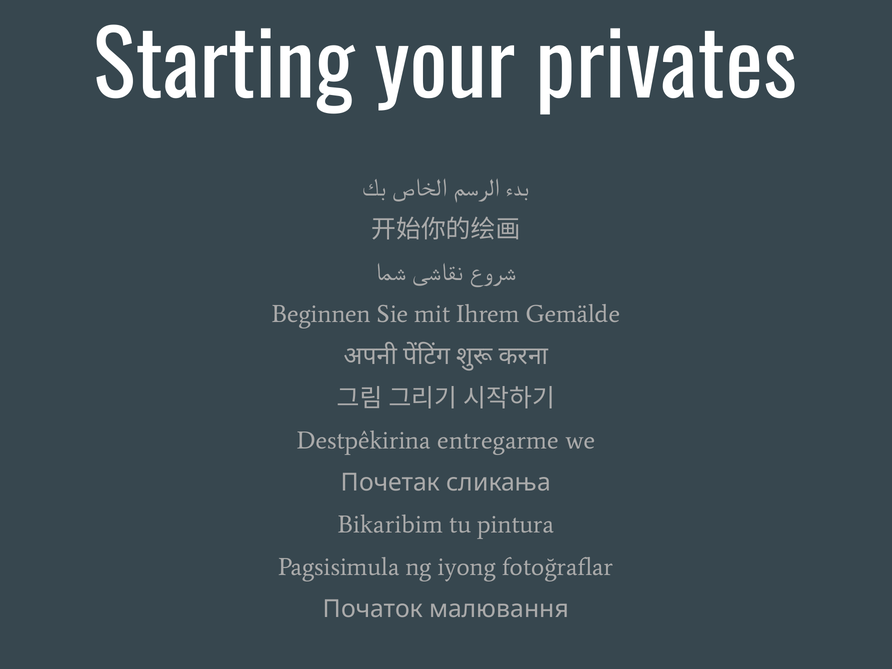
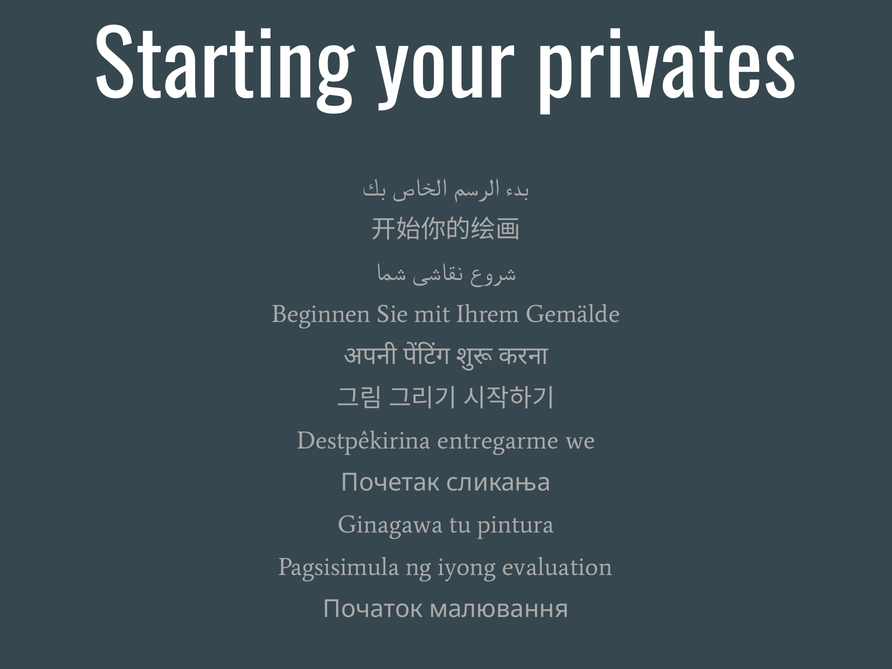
Bikaribim: Bikaribim -> Ginagawa
fotoğraflar: fotoğraflar -> evaluation
